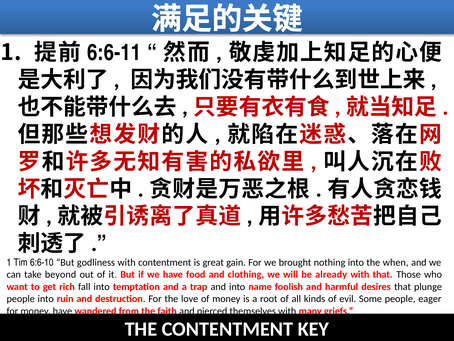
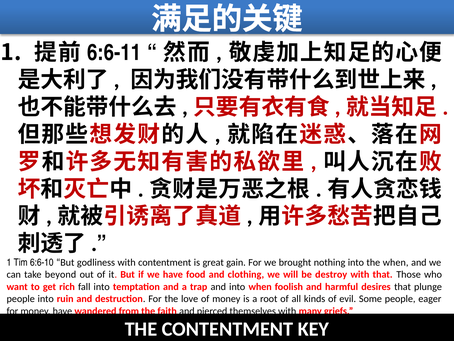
already: already -> destroy
into name: name -> when
